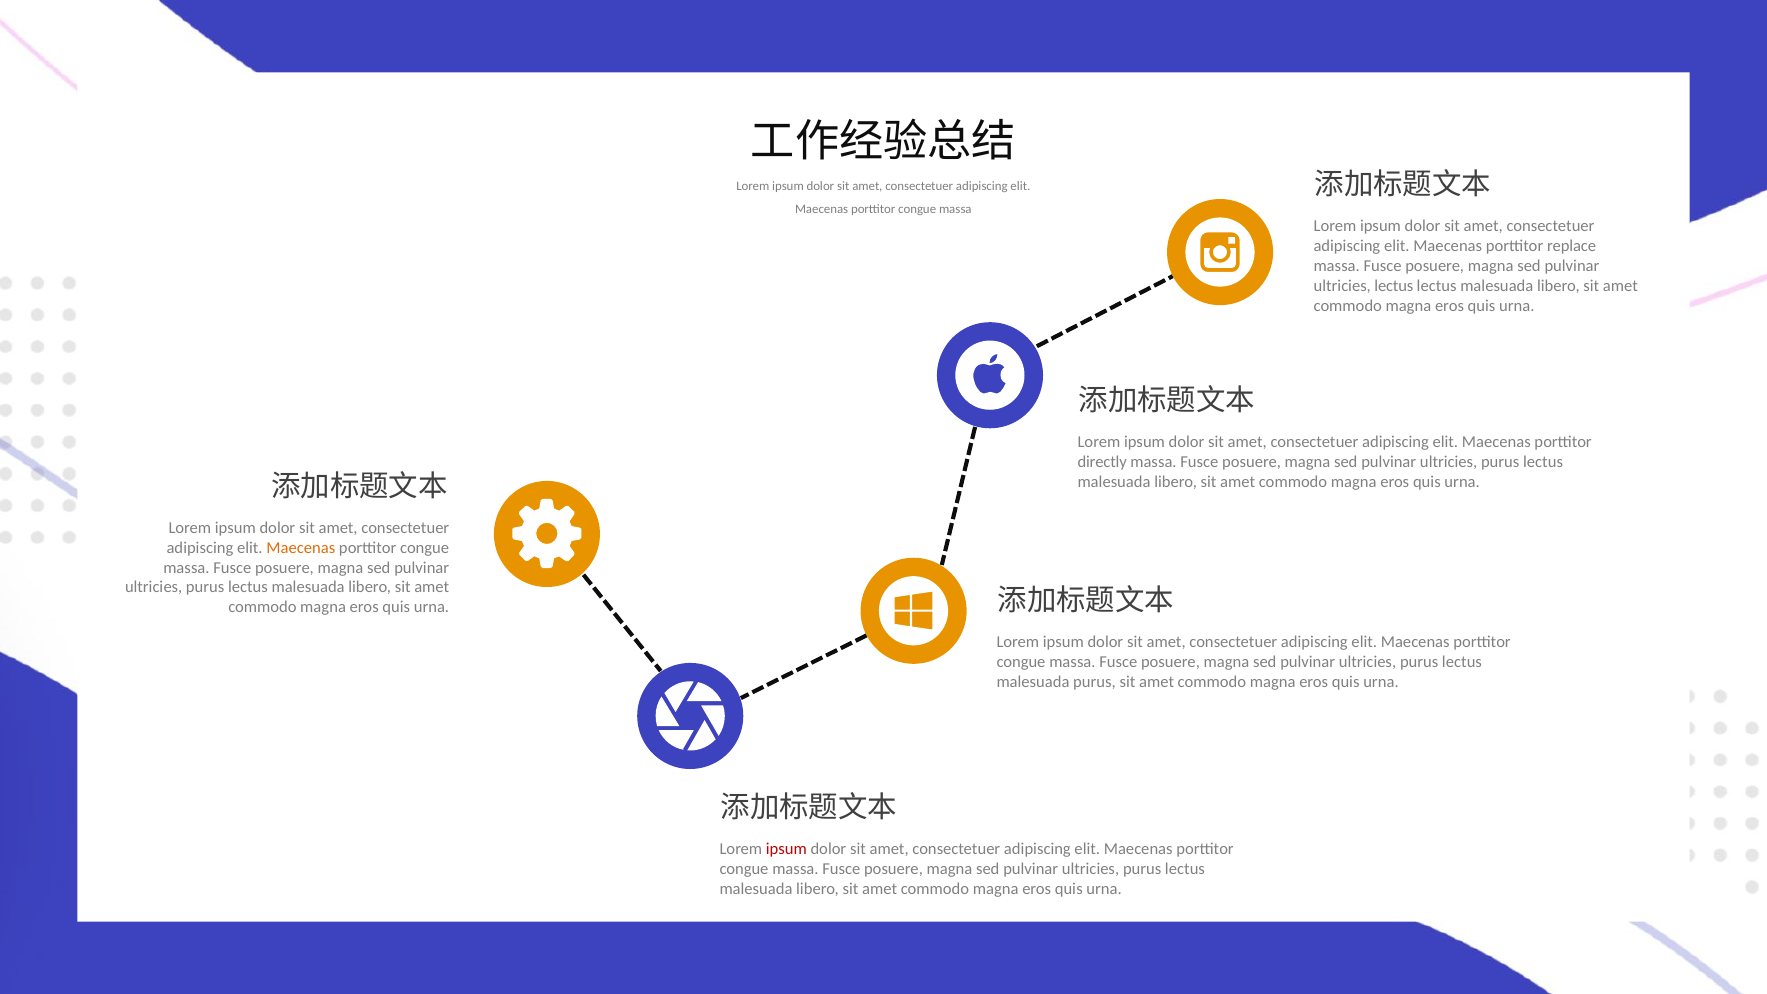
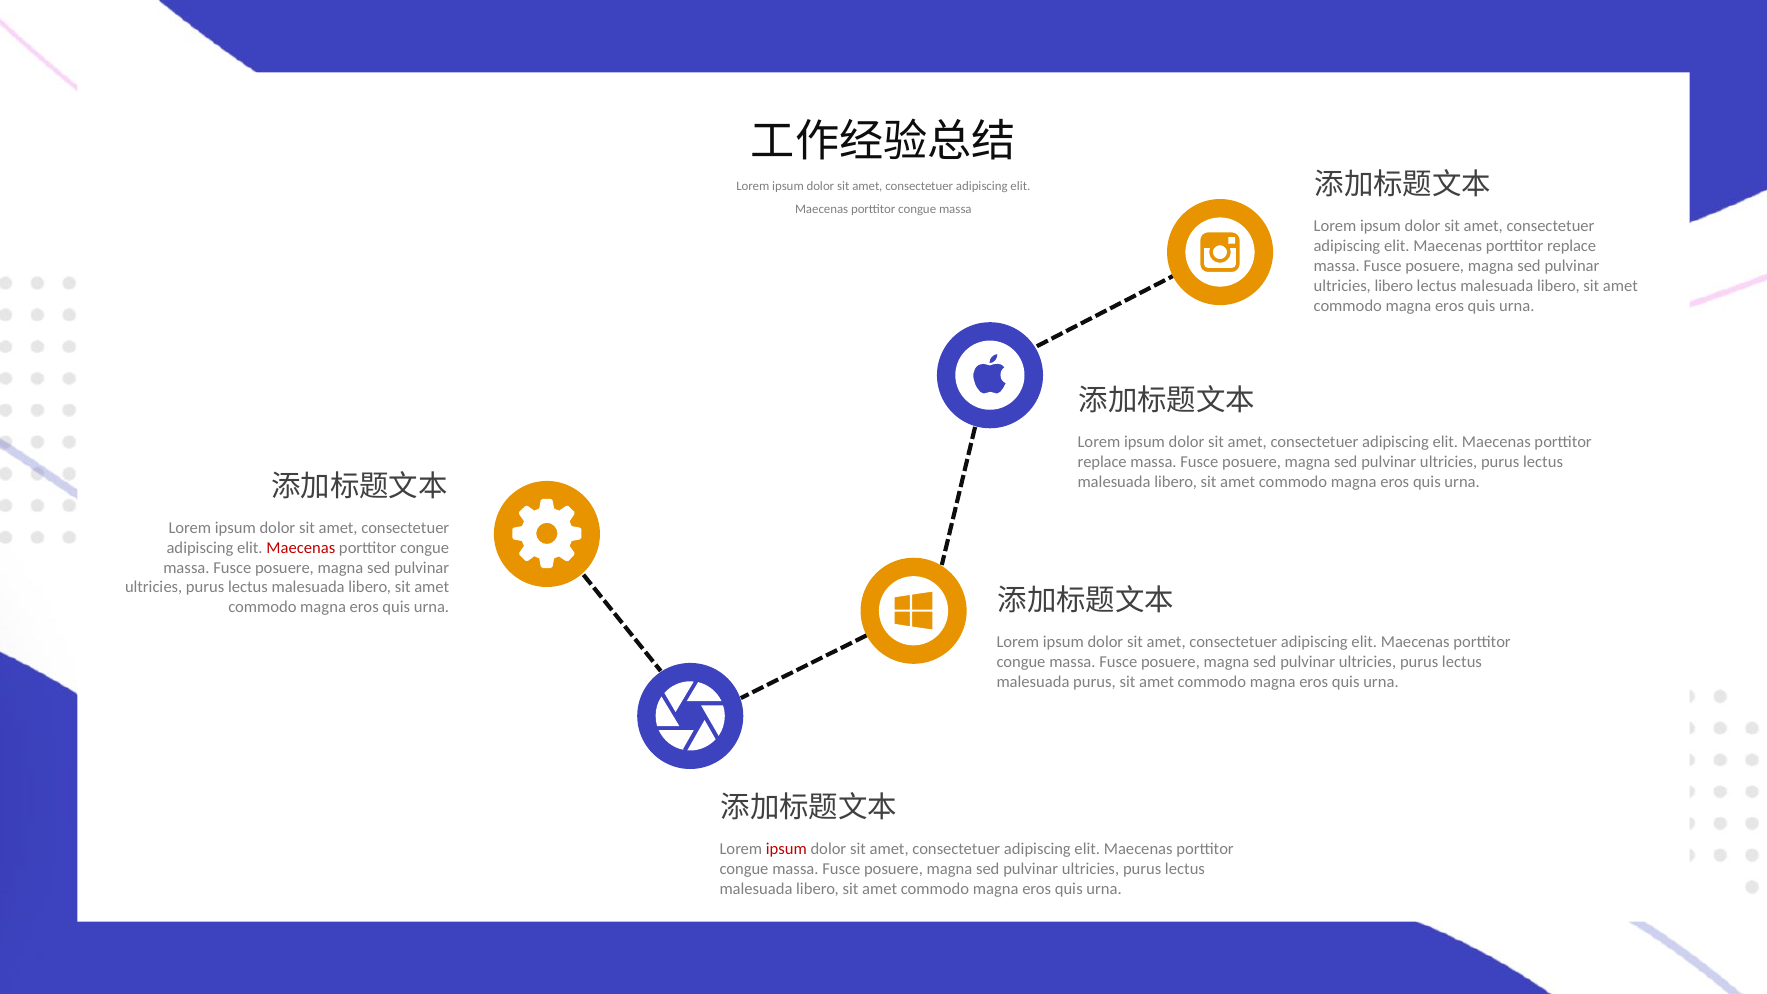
ultricies lectus: lectus -> libero
directly at (1102, 462): directly -> replace
Maecenas at (301, 548) colour: orange -> red
